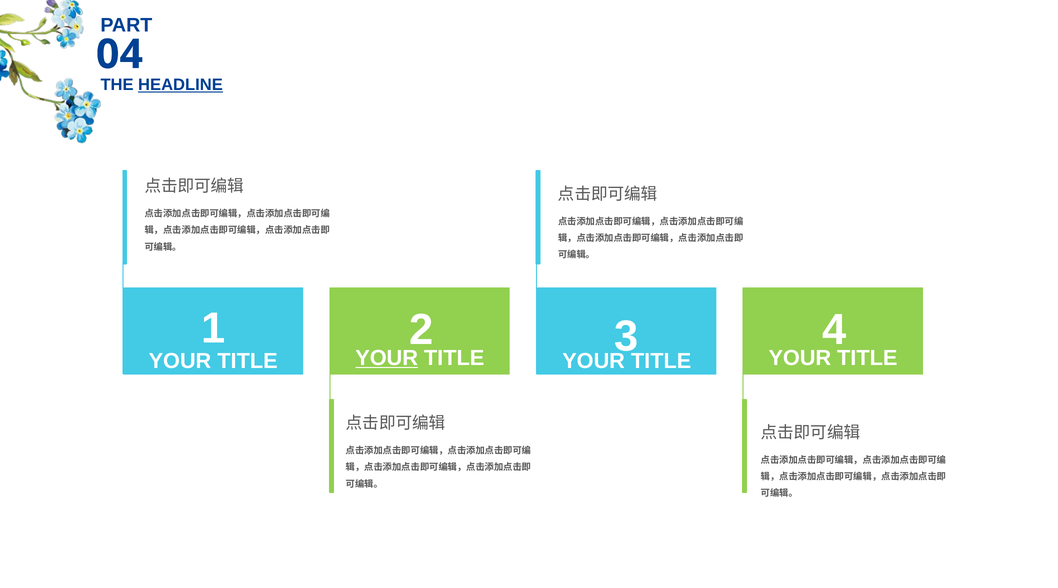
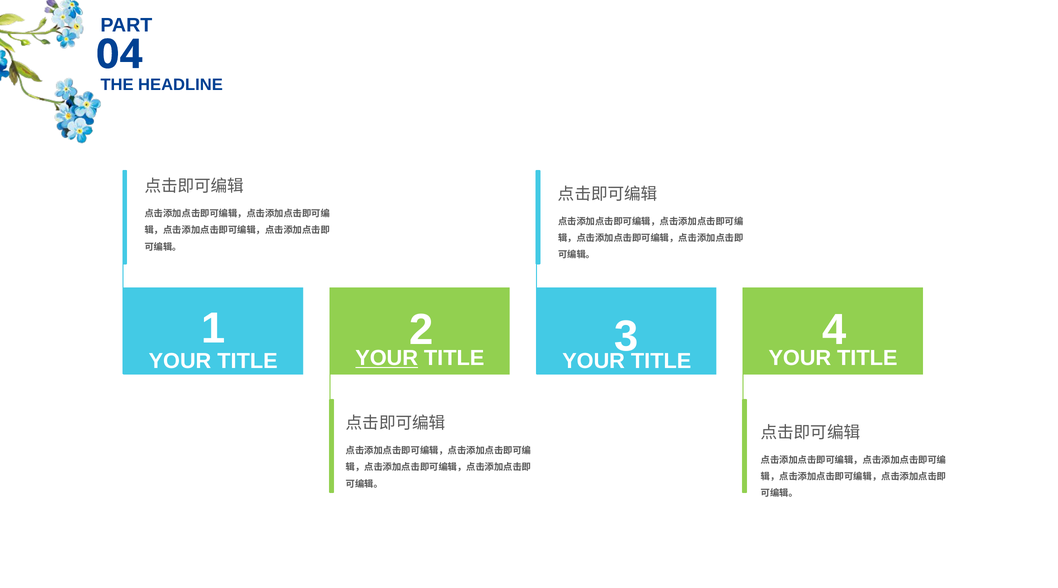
HEADLINE underline: present -> none
